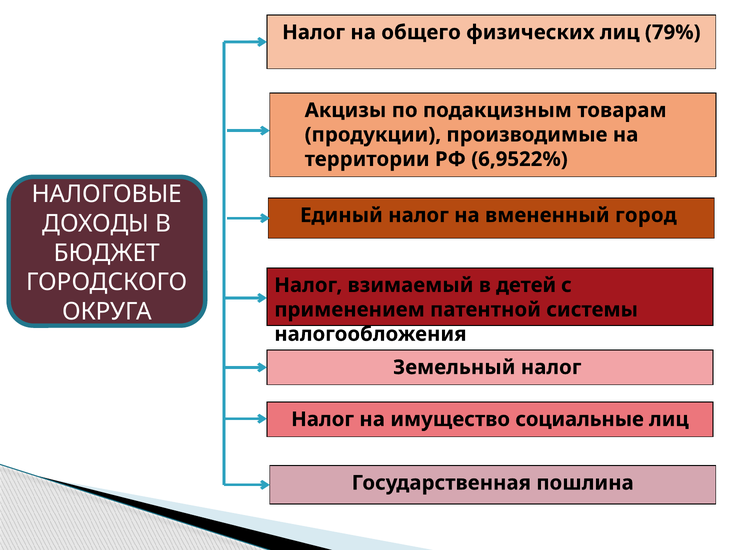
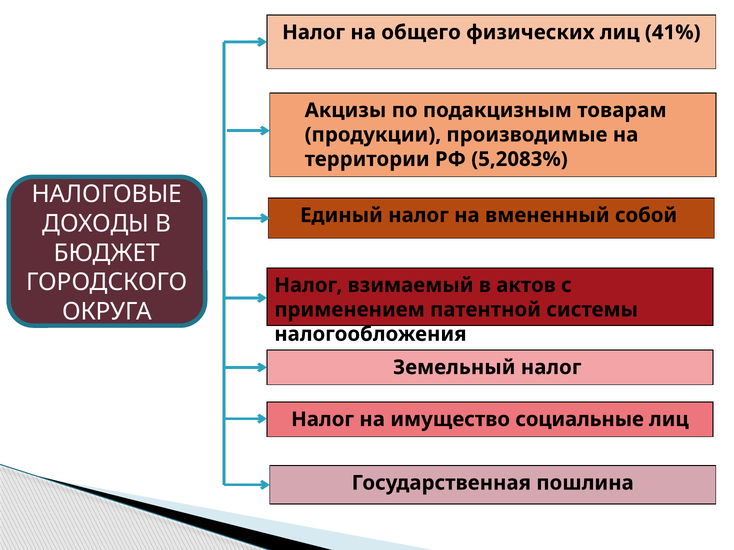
79%: 79% -> 41%
6,9522%: 6,9522% -> 5,2083%
город: город -> собой
детей: детей -> актов
